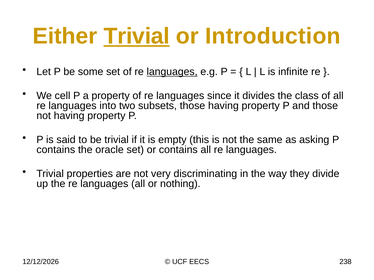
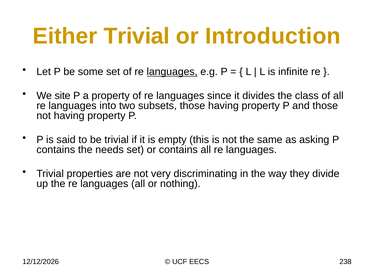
Trivial at (137, 36) underline: present -> none
cell: cell -> site
oracle: oracle -> needs
